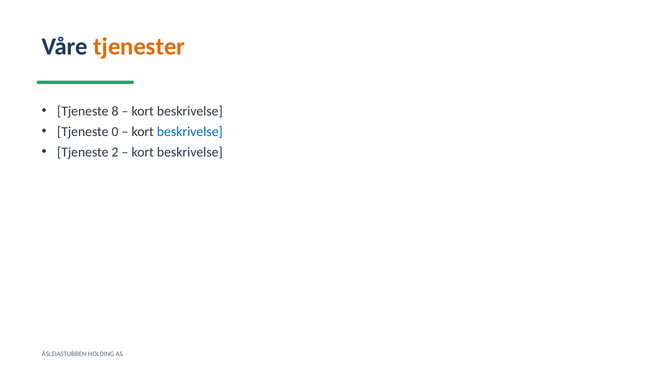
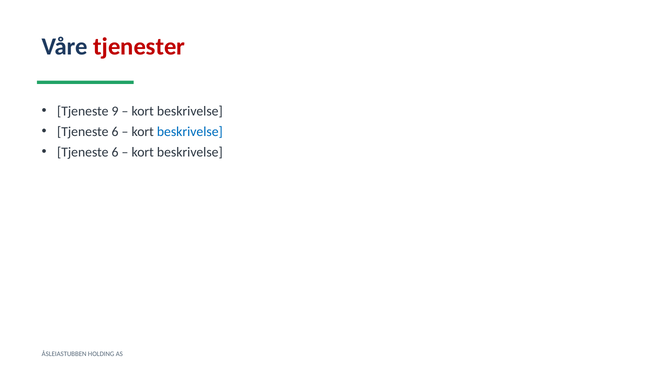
tjenester colour: orange -> red
8: 8 -> 9
0 at (115, 132): 0 -> 6
2 at (115, 152): 2 -> 6
